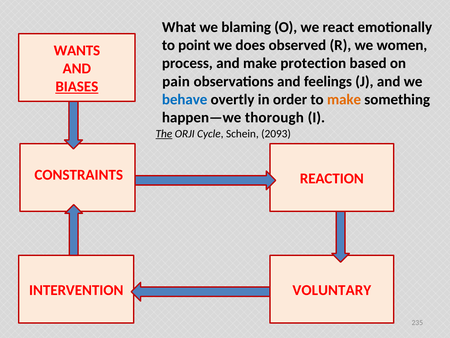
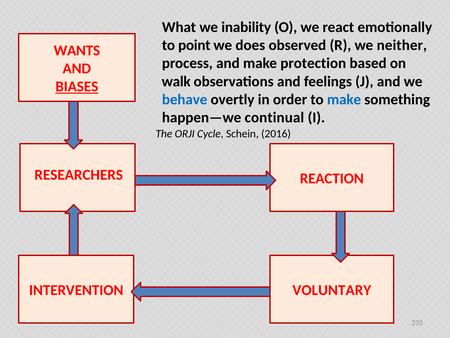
blaming: blaming -> inability
women: women -> neither
pain: pain -> walk
make at (344, 99) colour: orange -> blue
thorough: thorough -> continual
The underline: present -> none
2093: 2093 -> 2016
CONSTRAINTS: CONSTRAINTS -> RESEARCHERS
